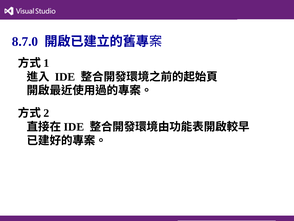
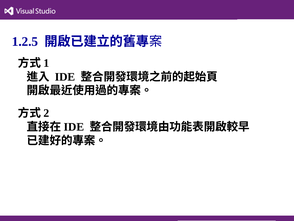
8.7.0: 8.7.0 -> 1.2.5
